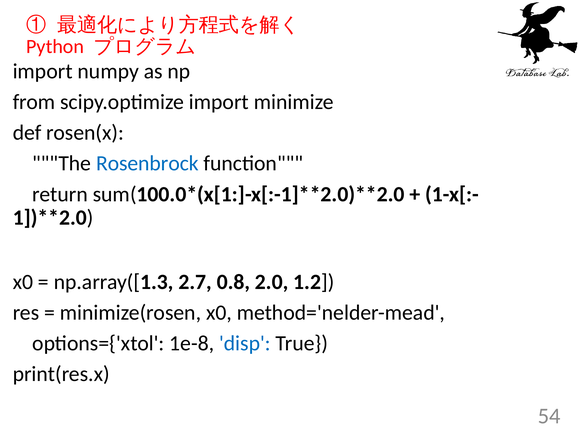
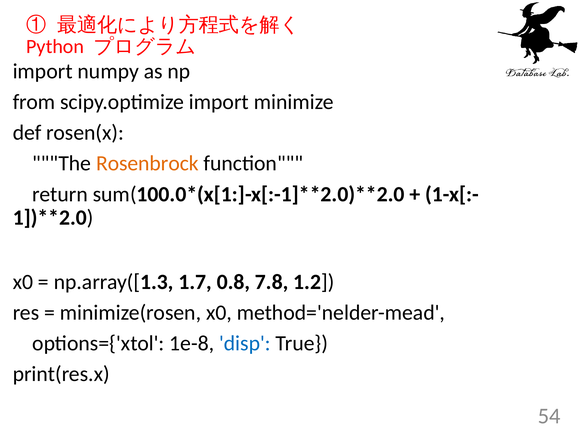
Rosenbrock colour: blue -> orange
2.7: 2.7 -> 1.7
2.0: 2.0 -> 7.8
